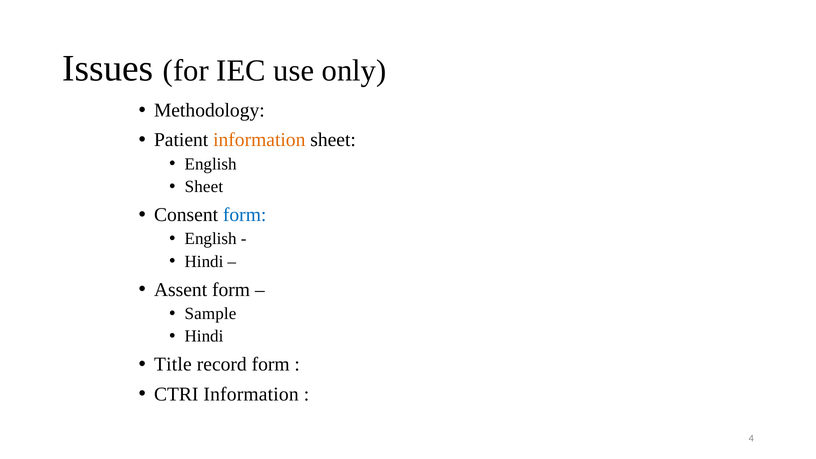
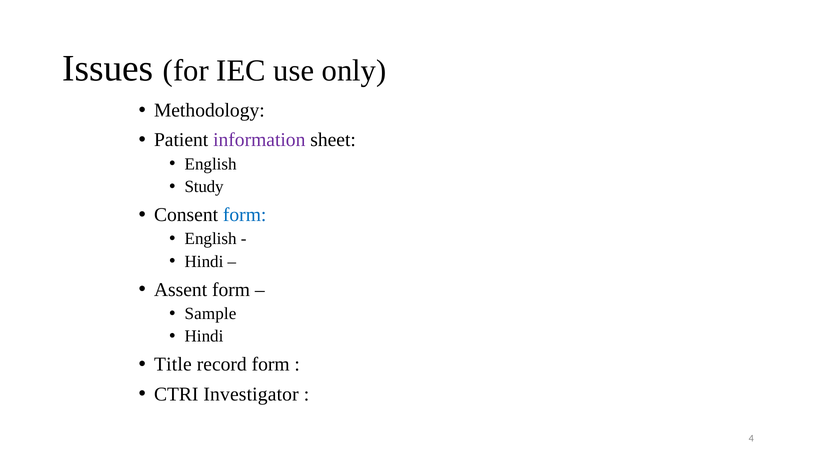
information at (259, 140) colour: orange -> purple
Sheet at (204, 187): Sheet -> Study
CTRI Information: Information -> Investigator
